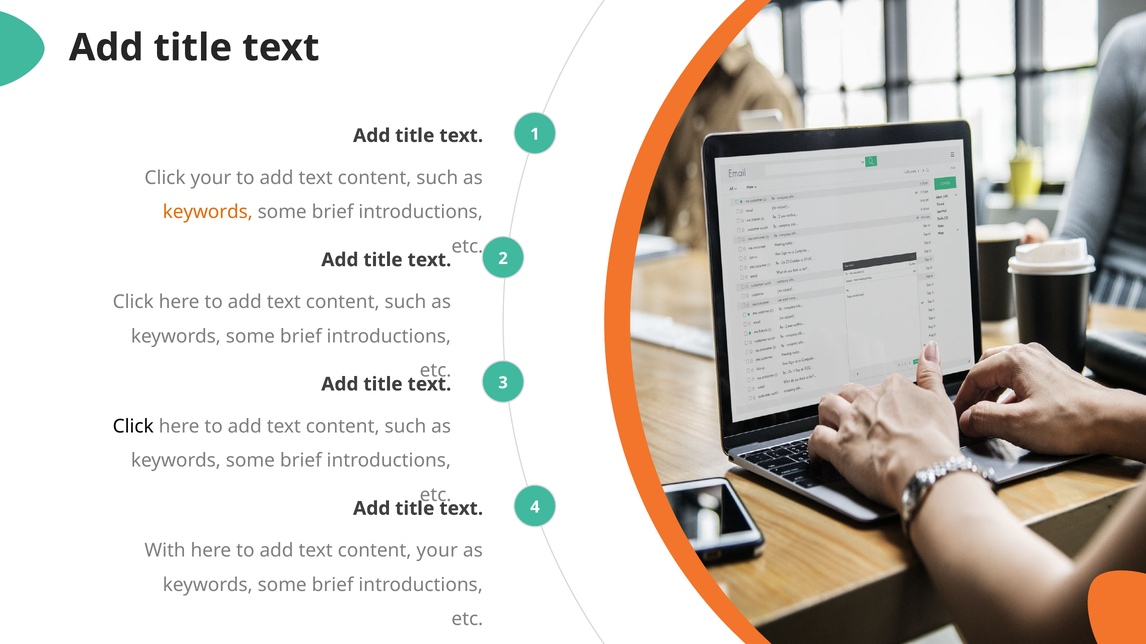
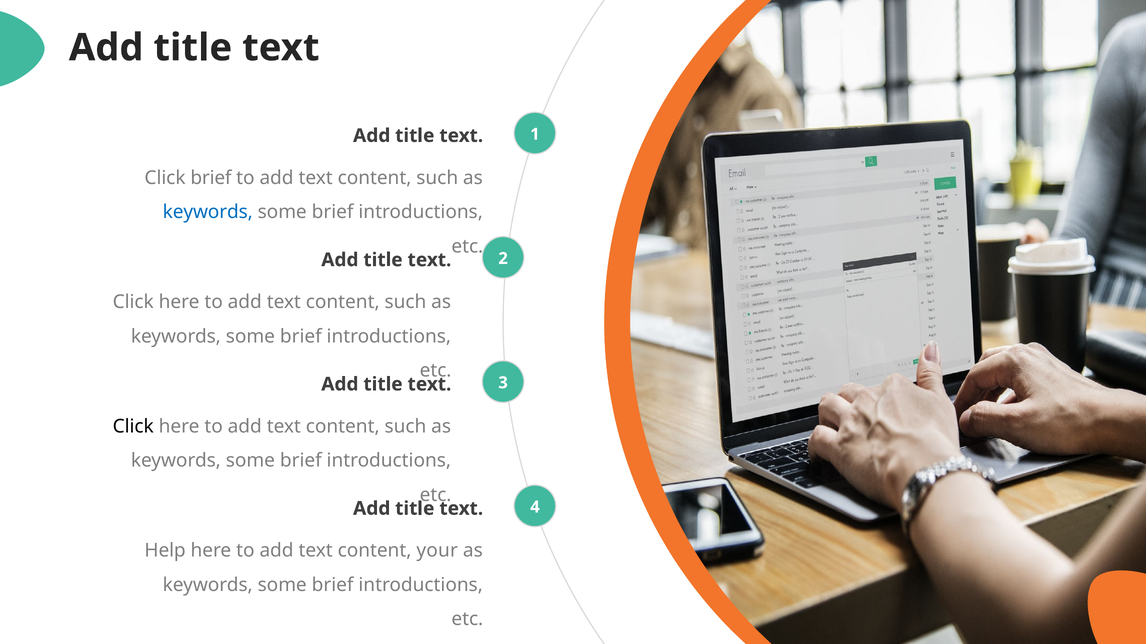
Click your: your -> brief
keywords at (208, 212) colour: orange -> blue
With: With -> Help
